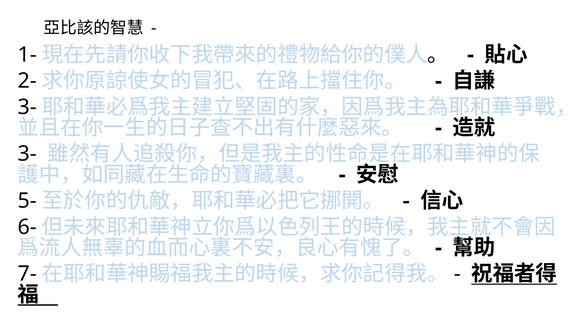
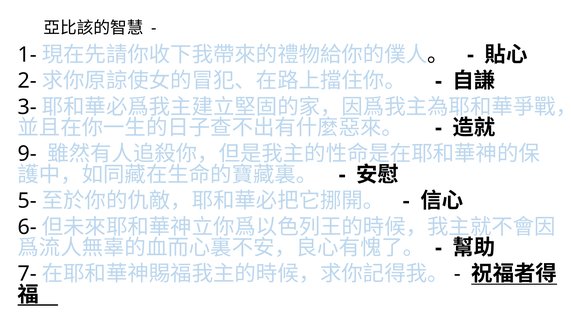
3- at (27, 154): 3- -> 9-
